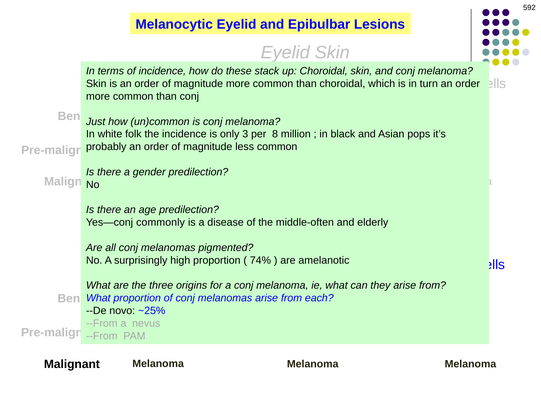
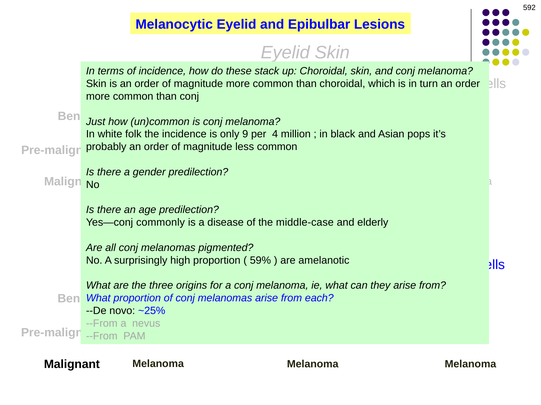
3: 3 -> 9
8: 8 -> 4
middle-often: middle-often -> middle-case
74%: 74% -> 59%
